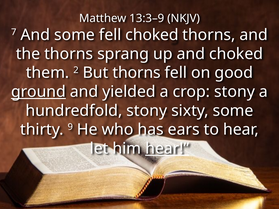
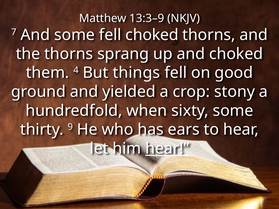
2: 2 -> 4
But thorns: thorns -> things
ground underline: present -> none
hundredfold stony: stony -> when
